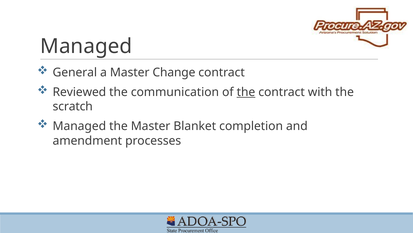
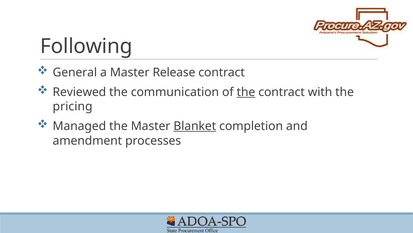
Managed at (86, 46): Managed -> Following
Change: Change -> Release
scratch: scratch -> pricing
Blanket underline: none -> present
